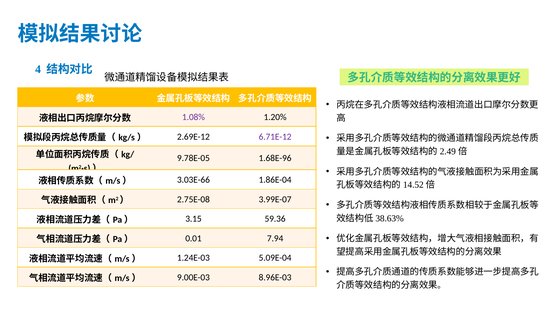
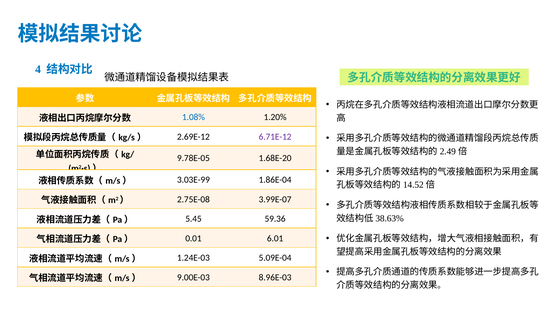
1.08% colour: purple -> blue
1.68E-96: 1.68E-96 -> 1.68E-20
3.03E-66: 3.03E-66 -> 3.03E-99
3.15: 3.15 -> 5.45
7.94: 7.94 -> 6.01
